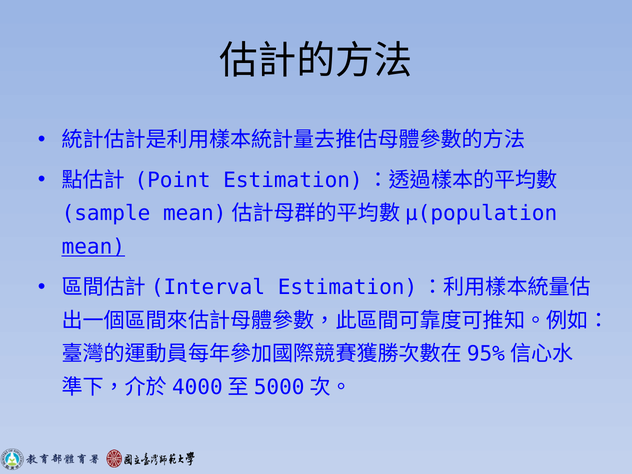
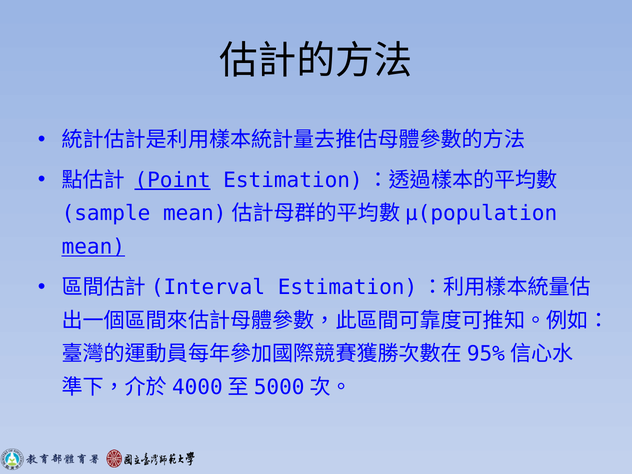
Point underline: none -> present
